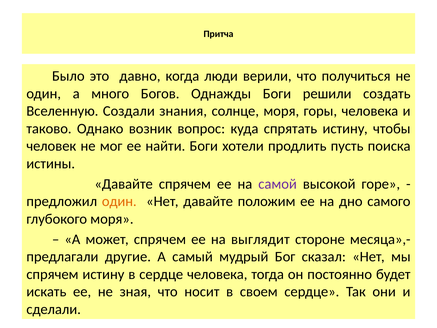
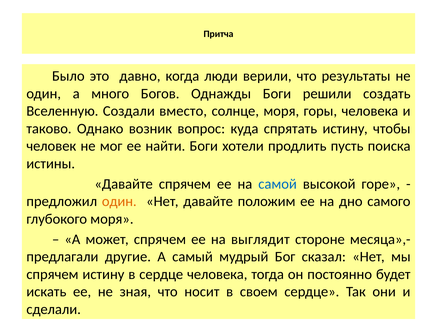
получиться: получиться -> результаты
знания: знания -> вместо
самой colour: purple -> blue
